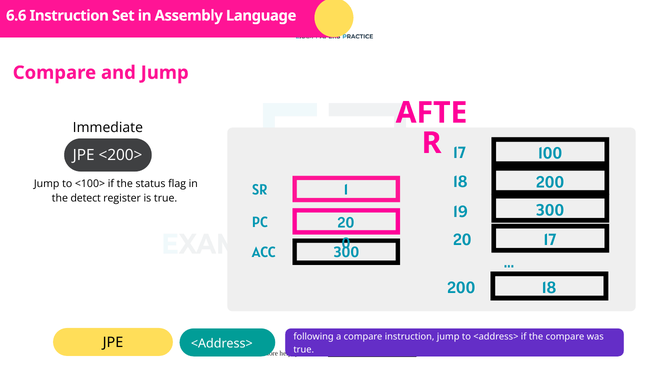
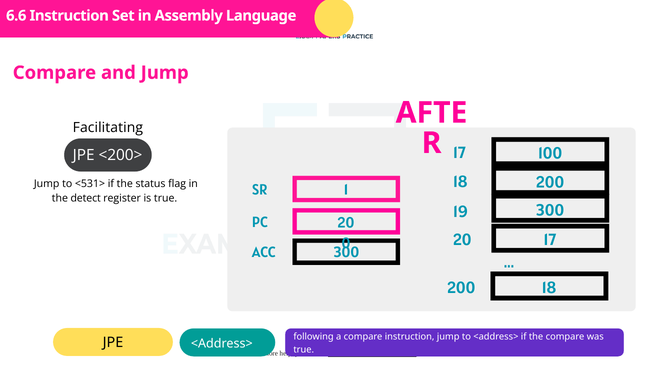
Immediate: Immediate -> Facilitating
<100>: <100> -> <531>
